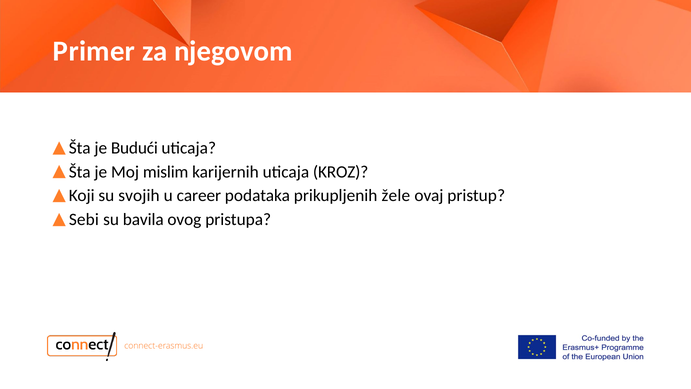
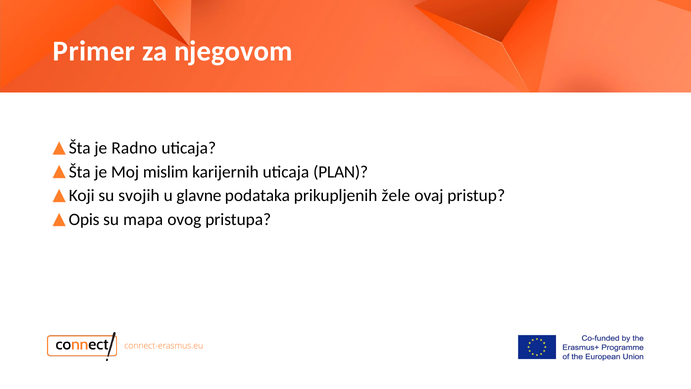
Budući: Budući -> Radno
KROZ: KROZ -> PLAN
career: career -> glavne
Sebi: Sebi -> Opis
bavila: bavila -> mapa
